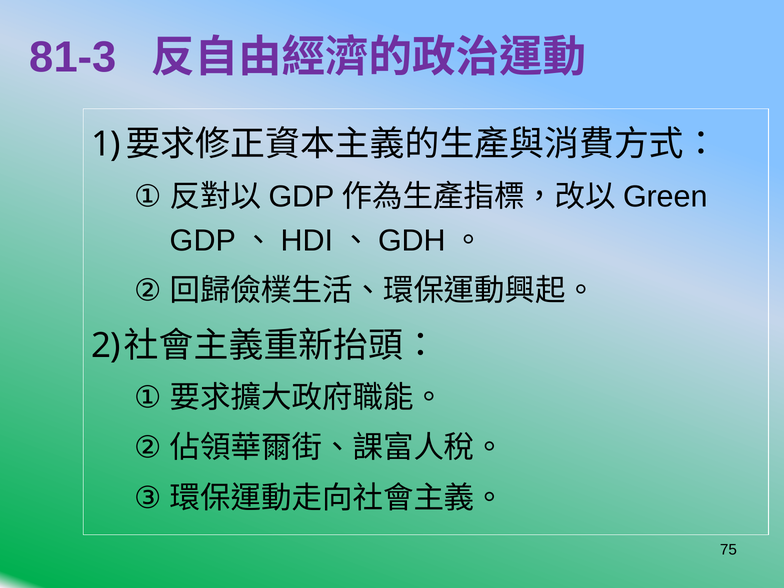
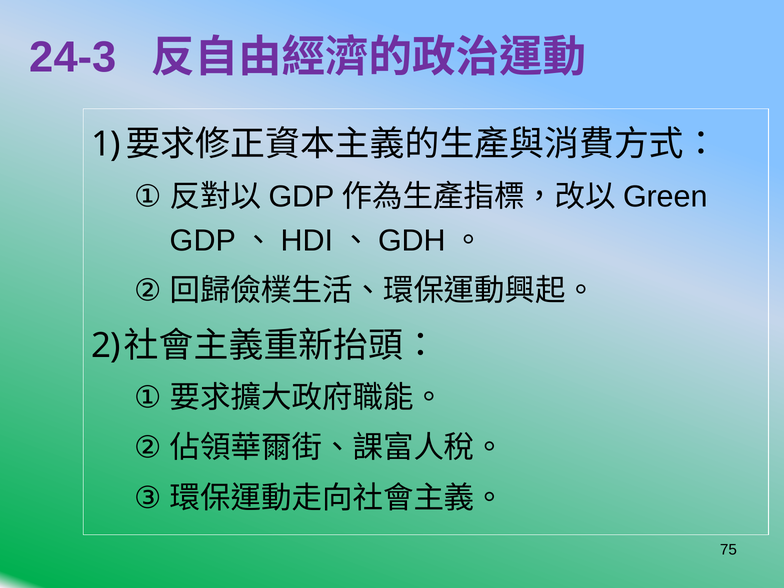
81-3: 81-3 -> 24-3
